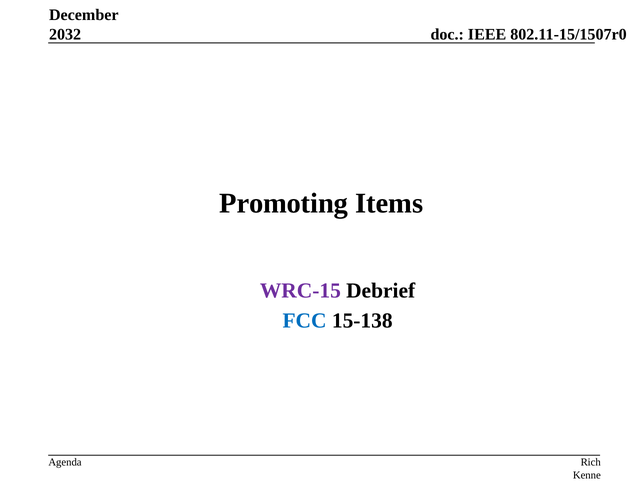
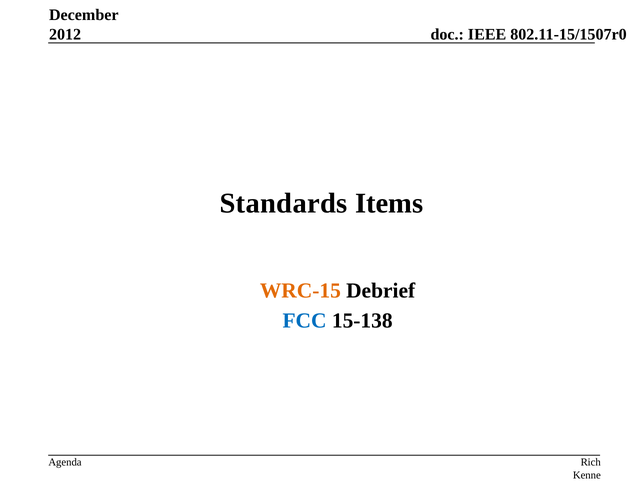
2032: 2032 -> 2012
Promoting: Promoting -> Standards
WRC-15 colour: purple -> orange
